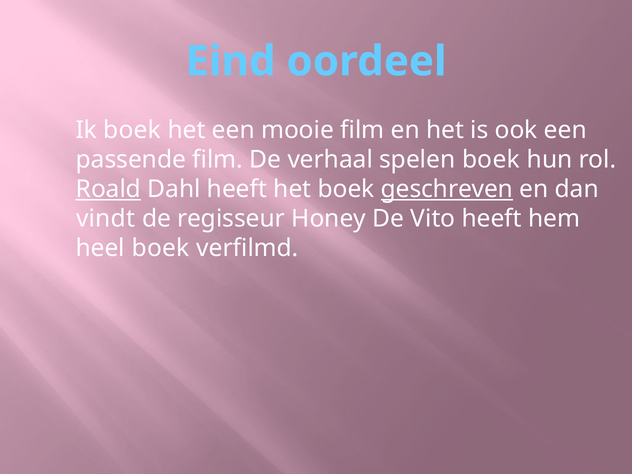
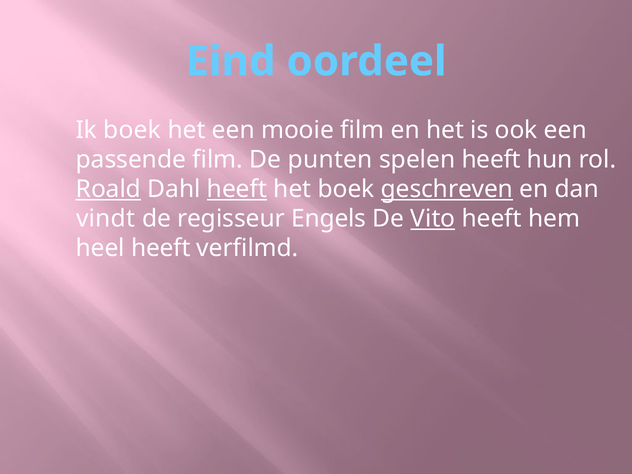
verhaal: verhaal -> punten
spelen boek: boek -> heeft
heeft at (237, 189) underline: none -> present
Honey: Honey -> Engels
Vito underline: none -> present
heel boek: boek -> heeft
